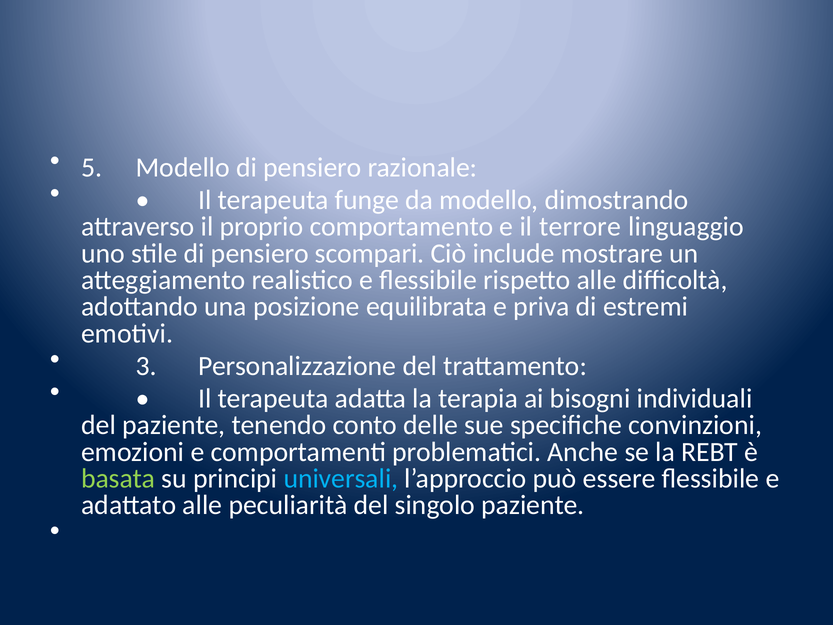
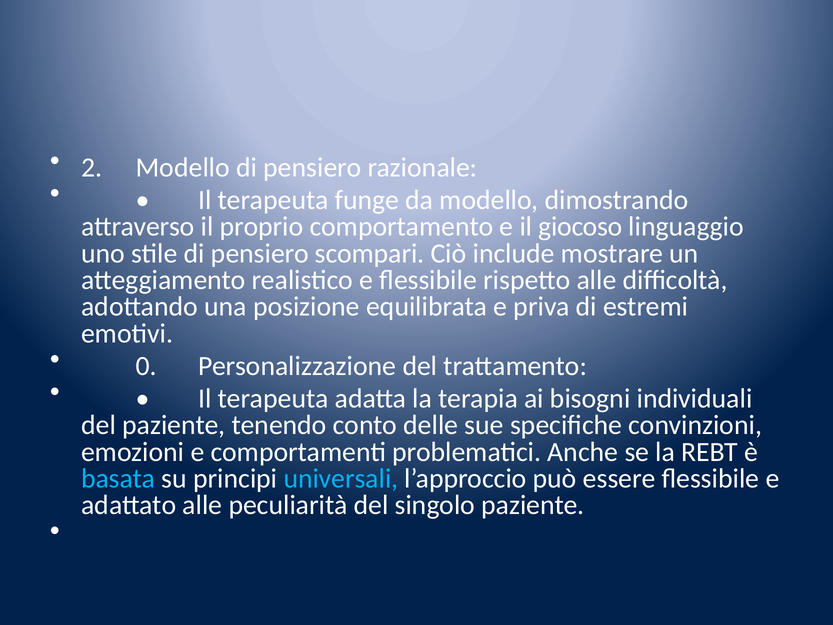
5: 5 -> 2
terrore: terrore -> giocoso
3: 3 -> 0
basata colour: light green -> light blue
